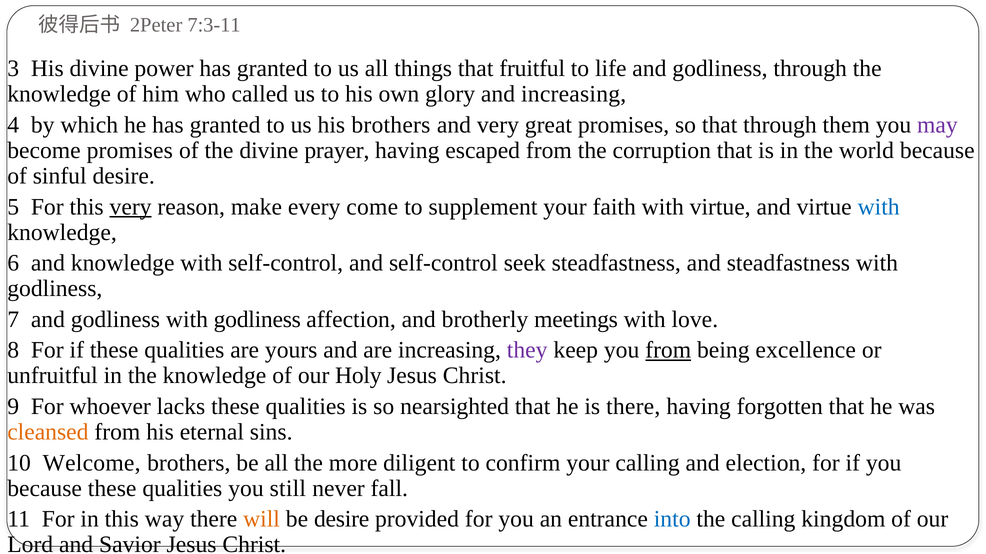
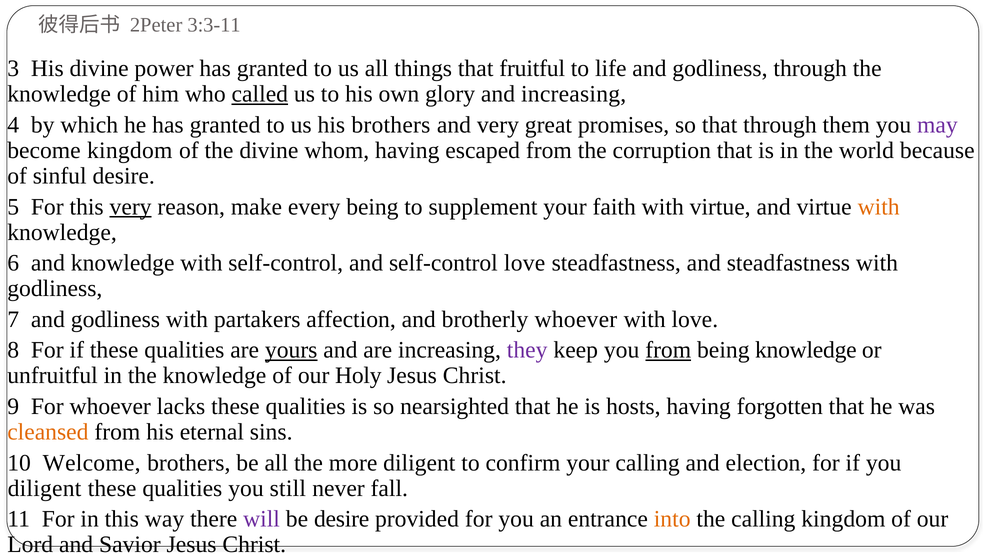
7:3-11: 7:3-11 -> 3:3-11
called underline: none -> present
become promises: promises -> kingdom
prayer: prayer -> whom
every come: come -> being
with at (879, 207) colour: blue -> orange
self-control seek: seek -> love
godliness with godliness: godliness -> partakers
brotherly meetings: meetings -> whoever
yours underline: none -> present
being excellence: excellence -> knowledge
is there: there -> hosts
because at (45, 489): because -> diligent
will colour: orange -> purple
into colour: blue -> orange
